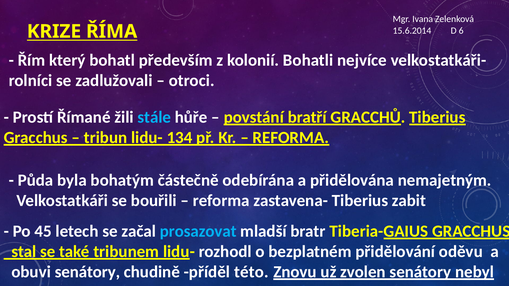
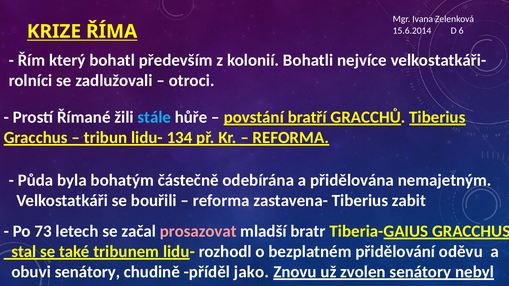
45: 45 -> 73
prosazovat colour: light blue -> pink
této: této -> jako
